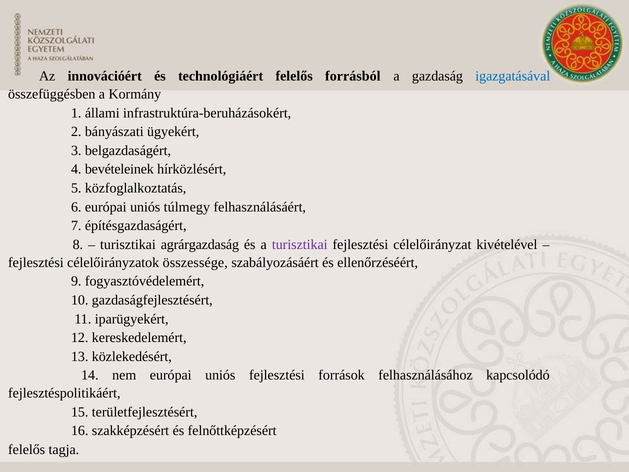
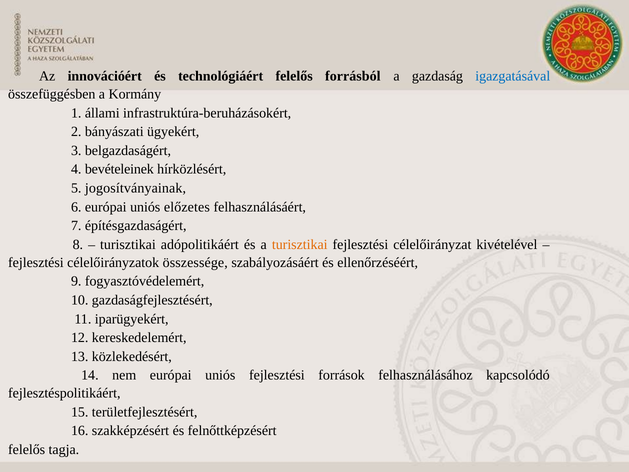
közfoglalkoztatás: közfoglalkoztatás -> jogosítványainak
túlmegy: túlmegy -> előzetes
agrárgazdaság: agrárgazdaság -> adópolitikáért
turisztikai at (300, 244) colour: purple -> orange
